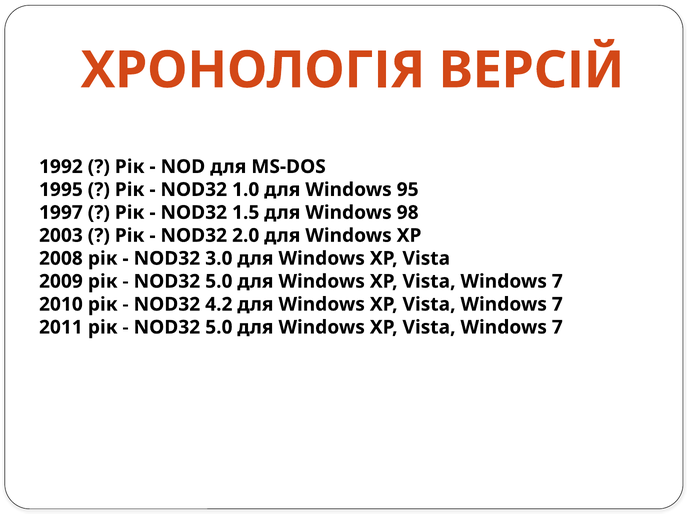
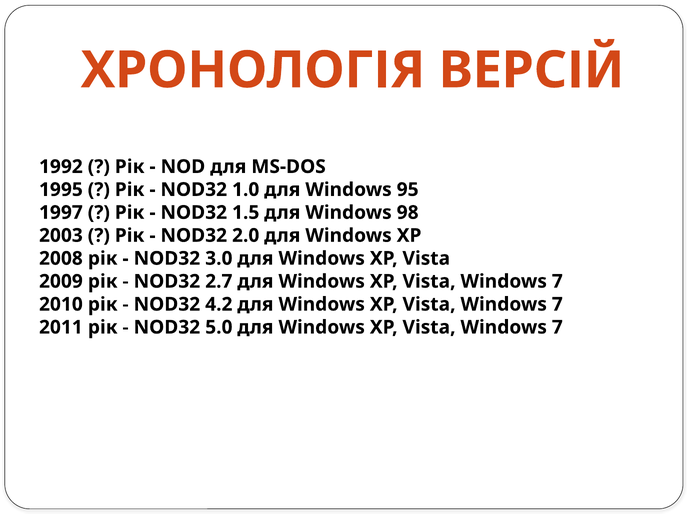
5.0 at (219, 281): 5.0 -> 2.7
